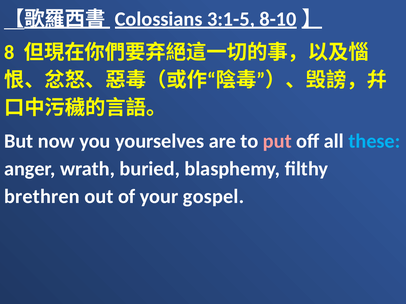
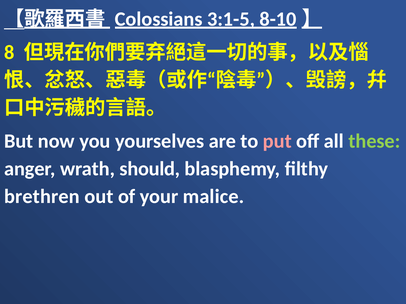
these colour: light blue -> light green
buried: buried -> should
gospel: gospel -> malice
